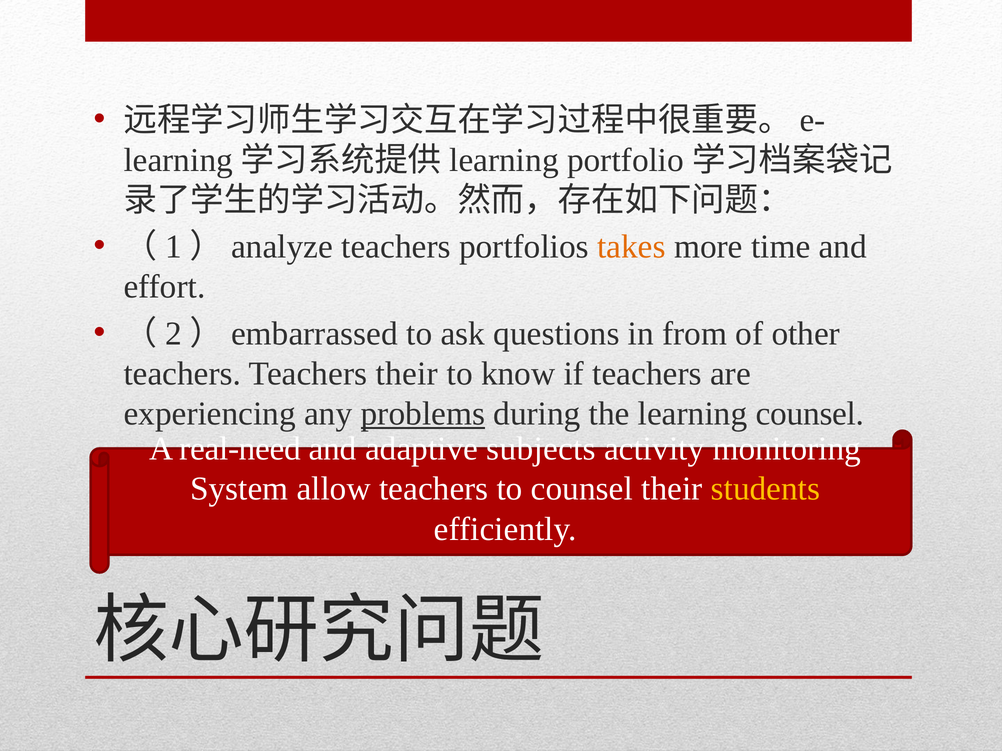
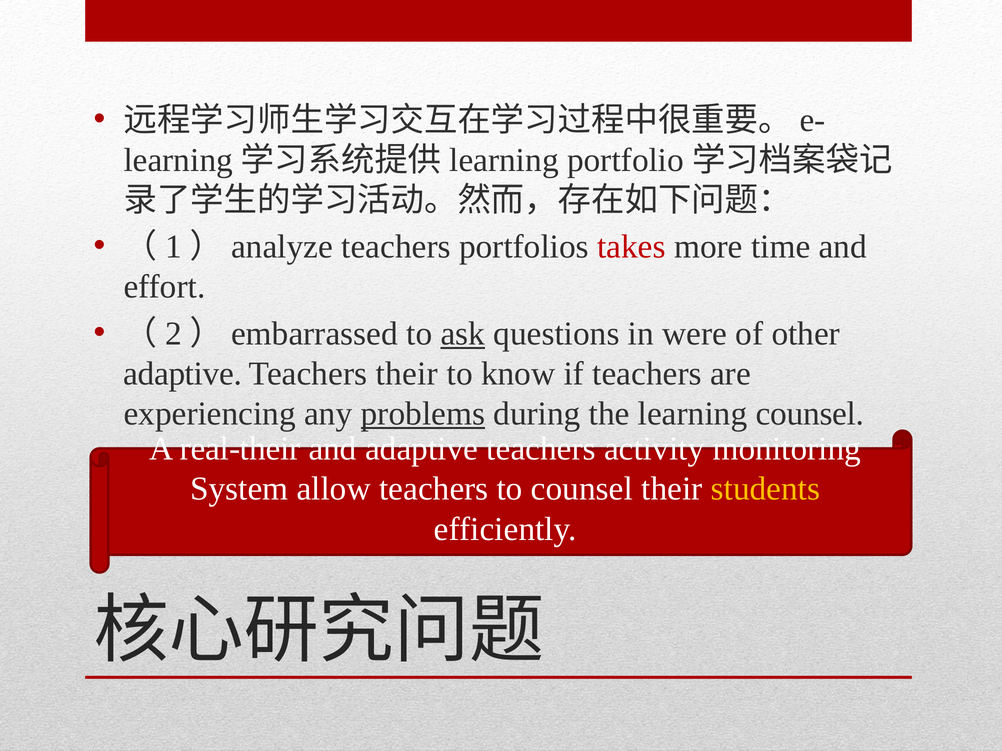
takes colour: orange -> red
ask underline: none -> present
from: from -> were
teachers at (182, 374): teachers -> adaptive
real-need: real-need -> real-their
and adaptive subjects: subjects -> teachers
